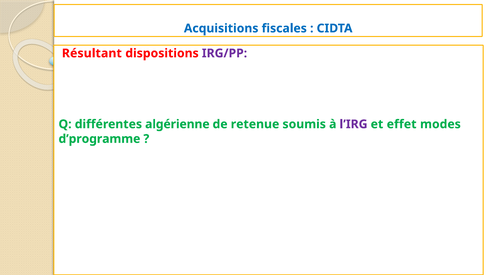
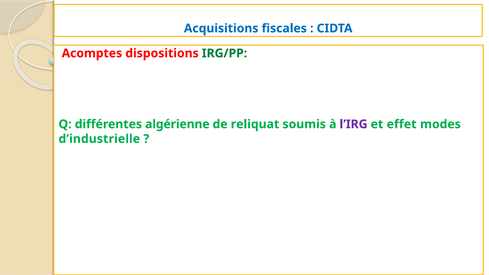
Résultant: Résultant -> Acomptes
IRG/PP colour: purple -> green
retenue: retenue -> reliquat
d’programme: d’programme -> d’industrielle
